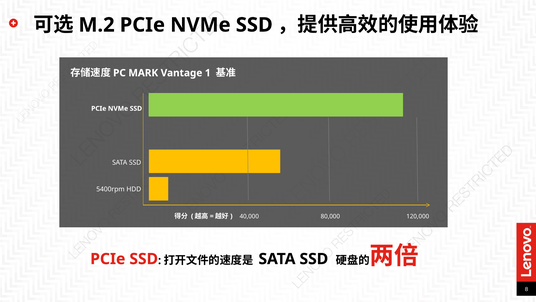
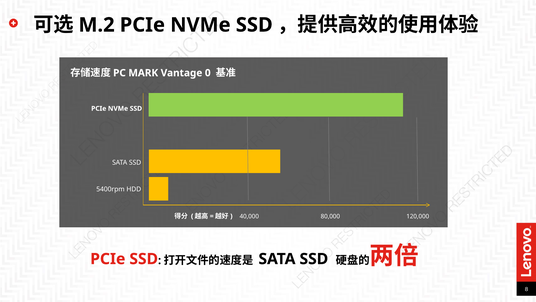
1: 1 -> 0
